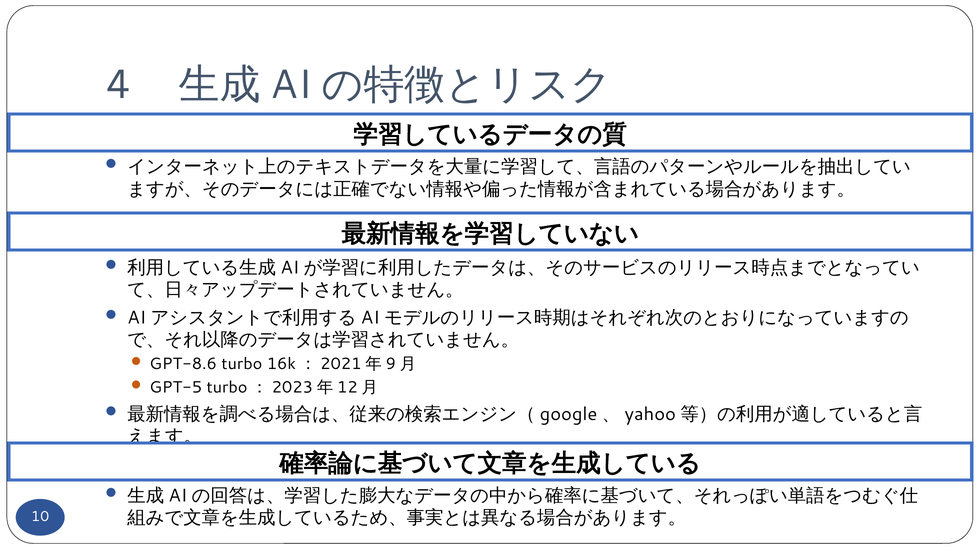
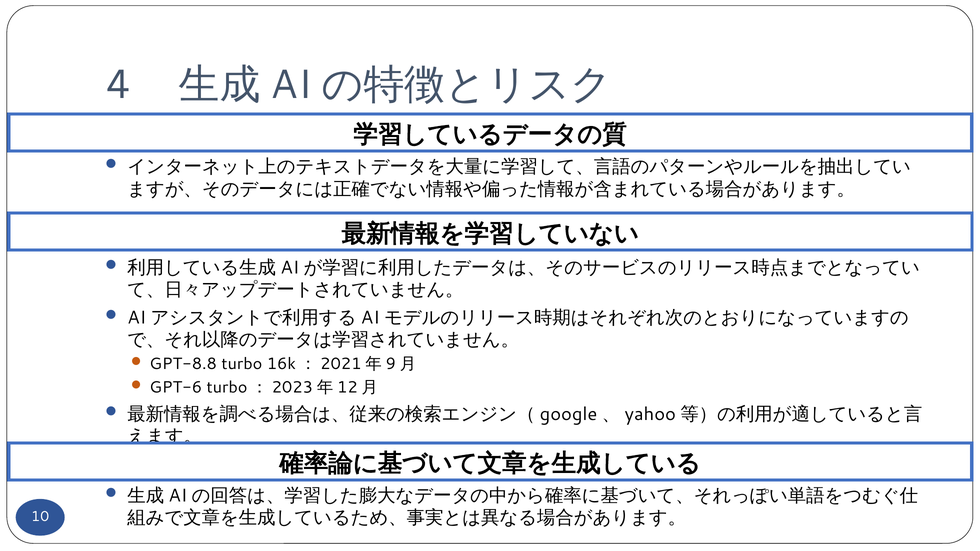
GPT-8.6: GPT-8.6 -> GPT-8.8
GPT-5: GPT-5 -> GPT-6
